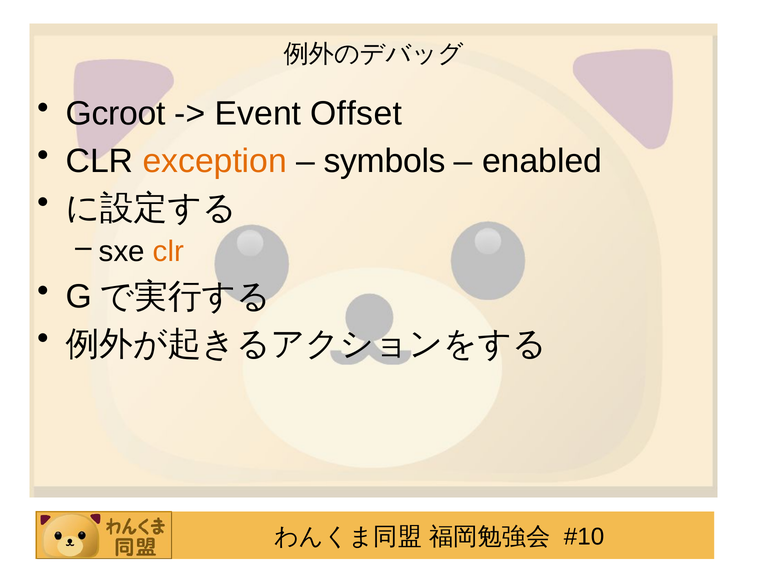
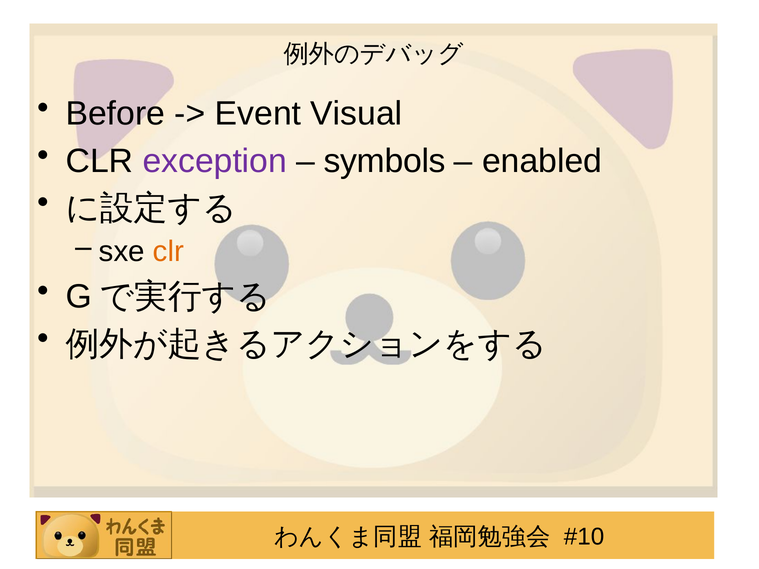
Gcroot: Gcroot -> Before
Offset: Offset -> Visual
exception colour: orange -> purple
